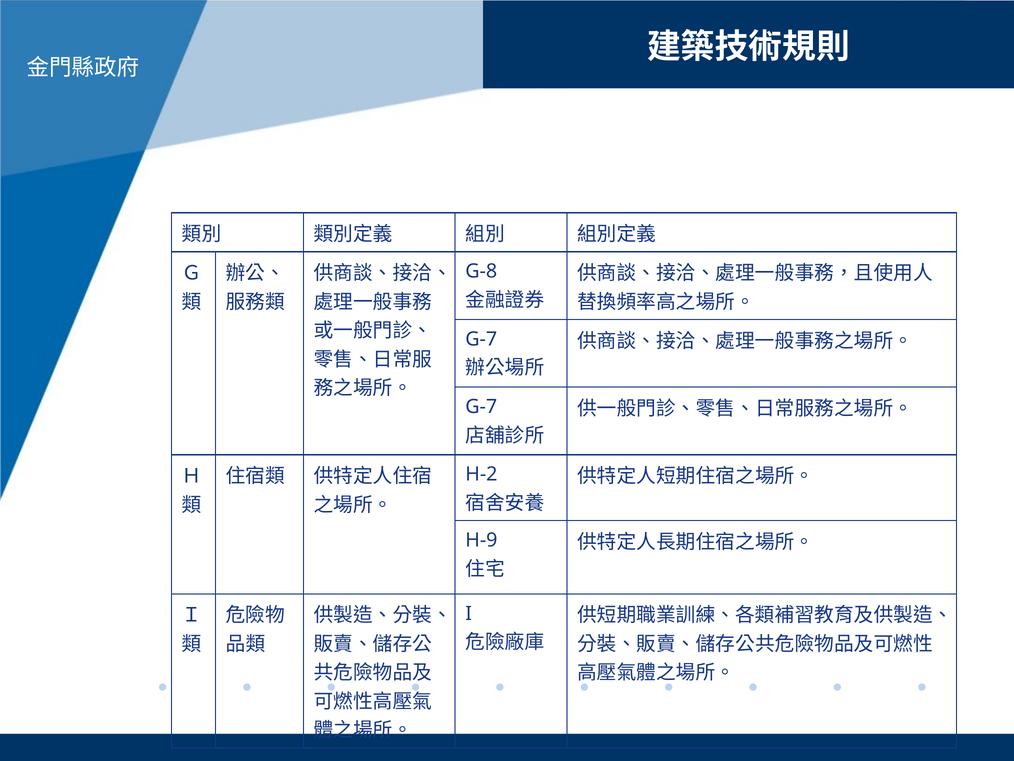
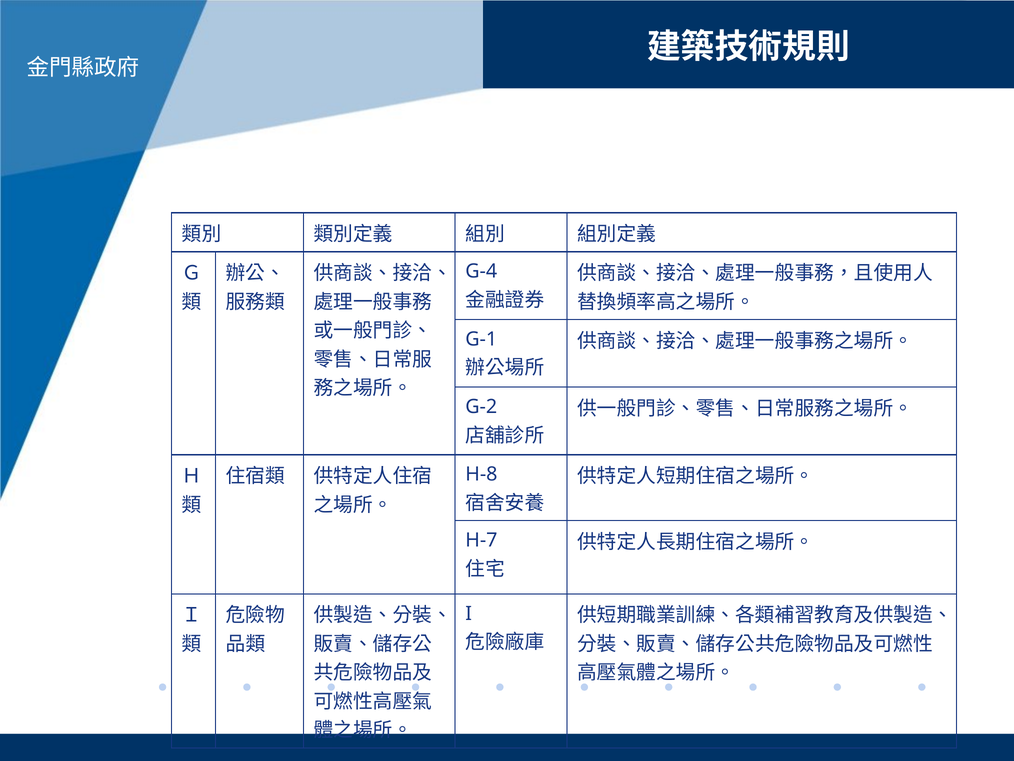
G-8: G-8 -> G-4
G-7 at (481, 339): G-7 -> G-1
G-7 at (481, 407): G-7 -> G-2
H-2: H-2 -> H-8
H-9: H-9 -> H-7
